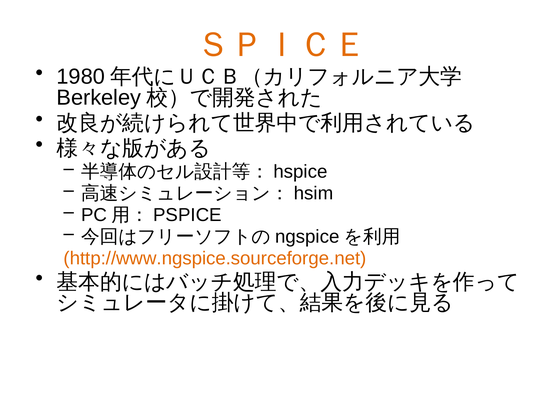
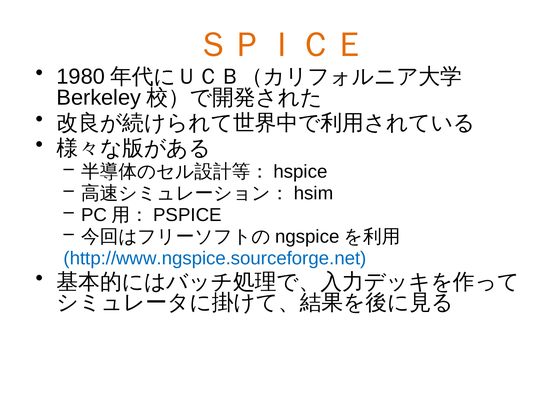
http://www.ngspice.sourceforge.net colour: orange -> blue
